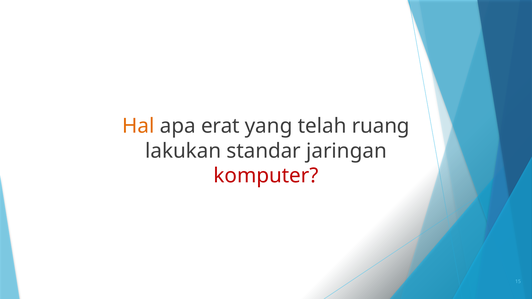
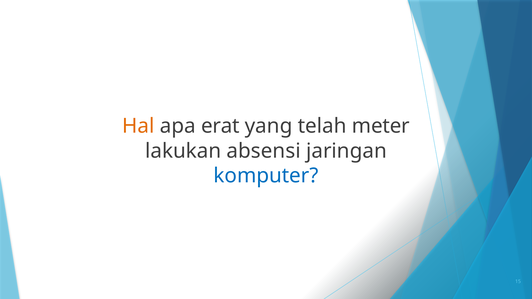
ruang: ruang -> meter
standar: standar -> absensi
komputer colour: red -> blue
